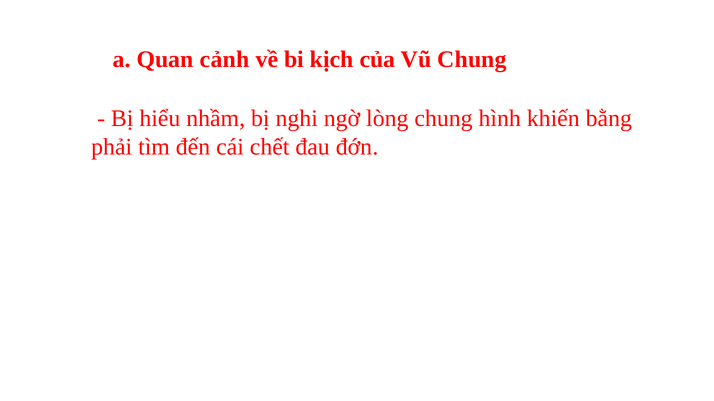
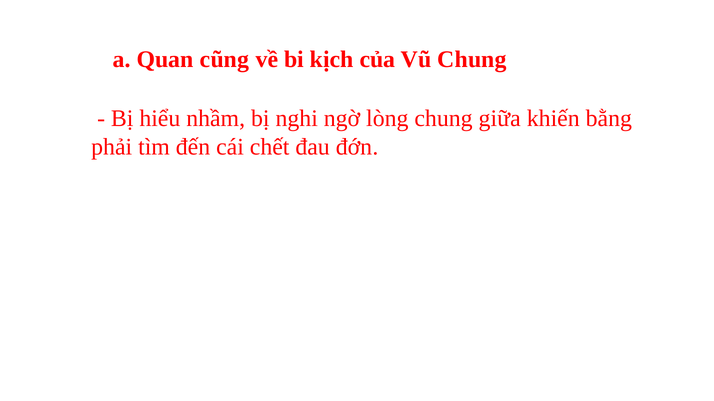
cảnh: cảnh -> cũng
hình: hình -> giữa
